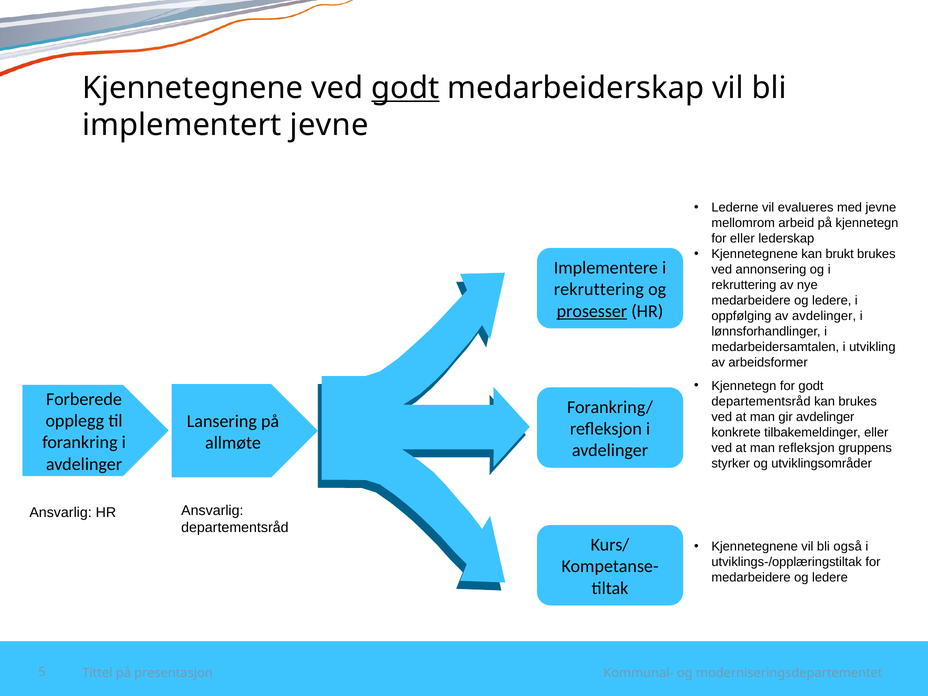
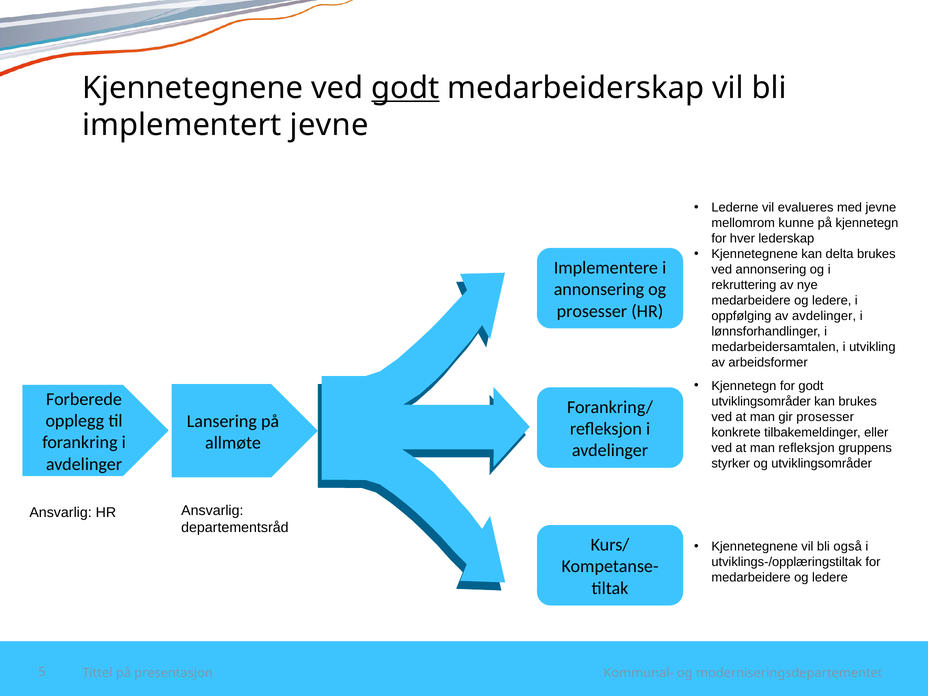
arbeid: arbeid -> kunne
for eller: eller -> hver
brukt: brukt -> delta
rekruttering at (599, 289): rekruttering -> annonsering
prosesser at (592, 311) underline: present -> none
departementsråd at (761, 401): departementsråd -> utviklingsområder
gir avdelinger: avdelinger -> prosesser
